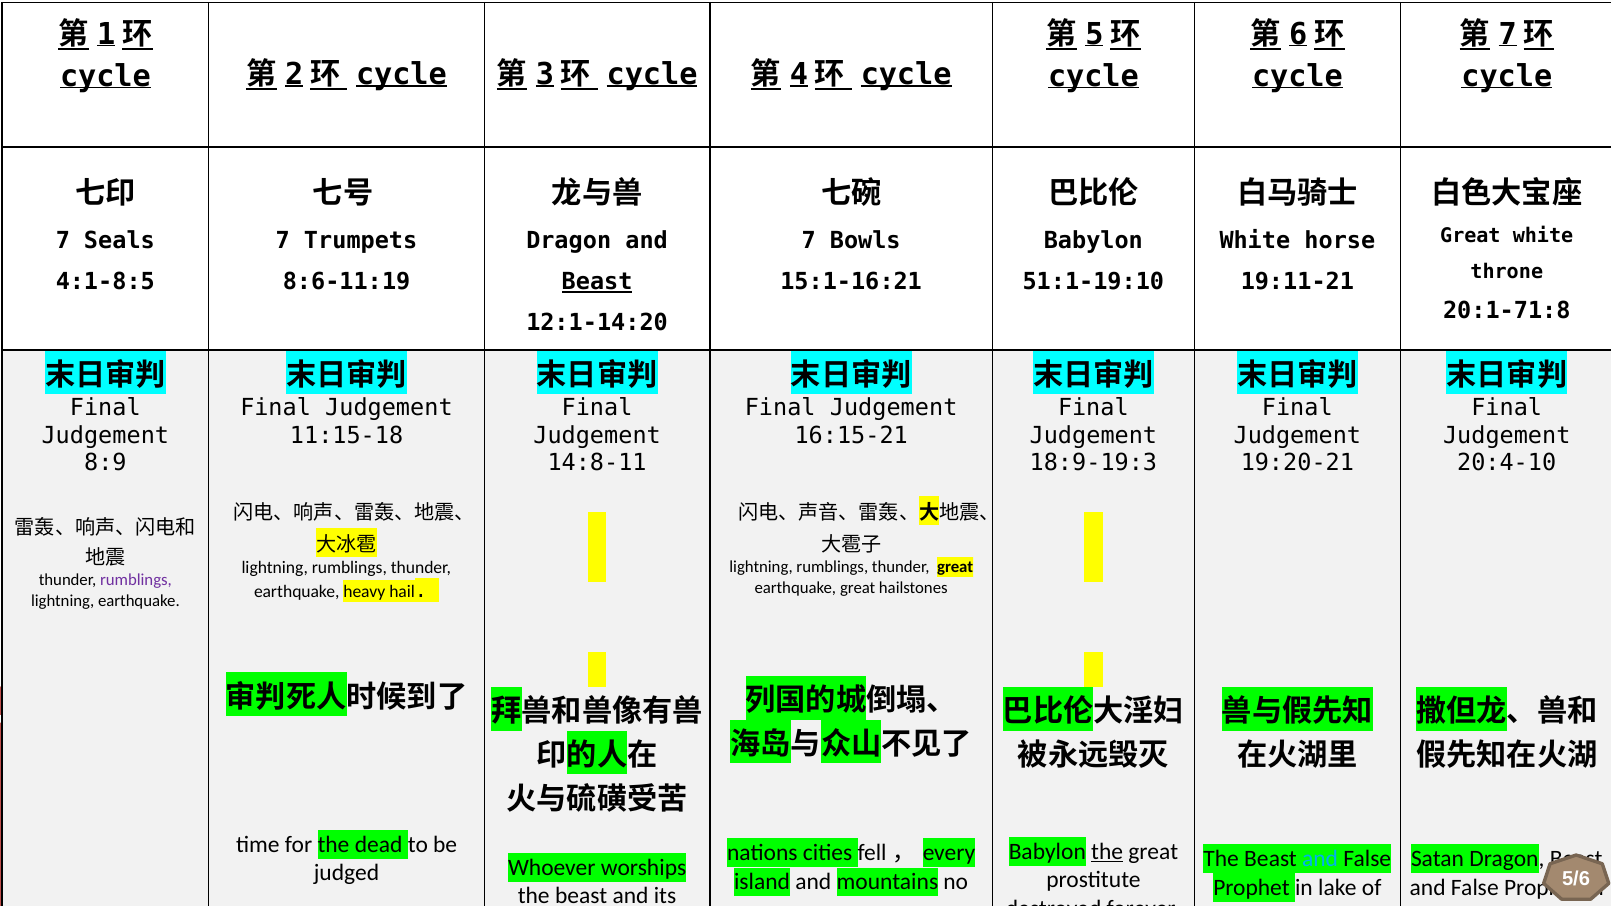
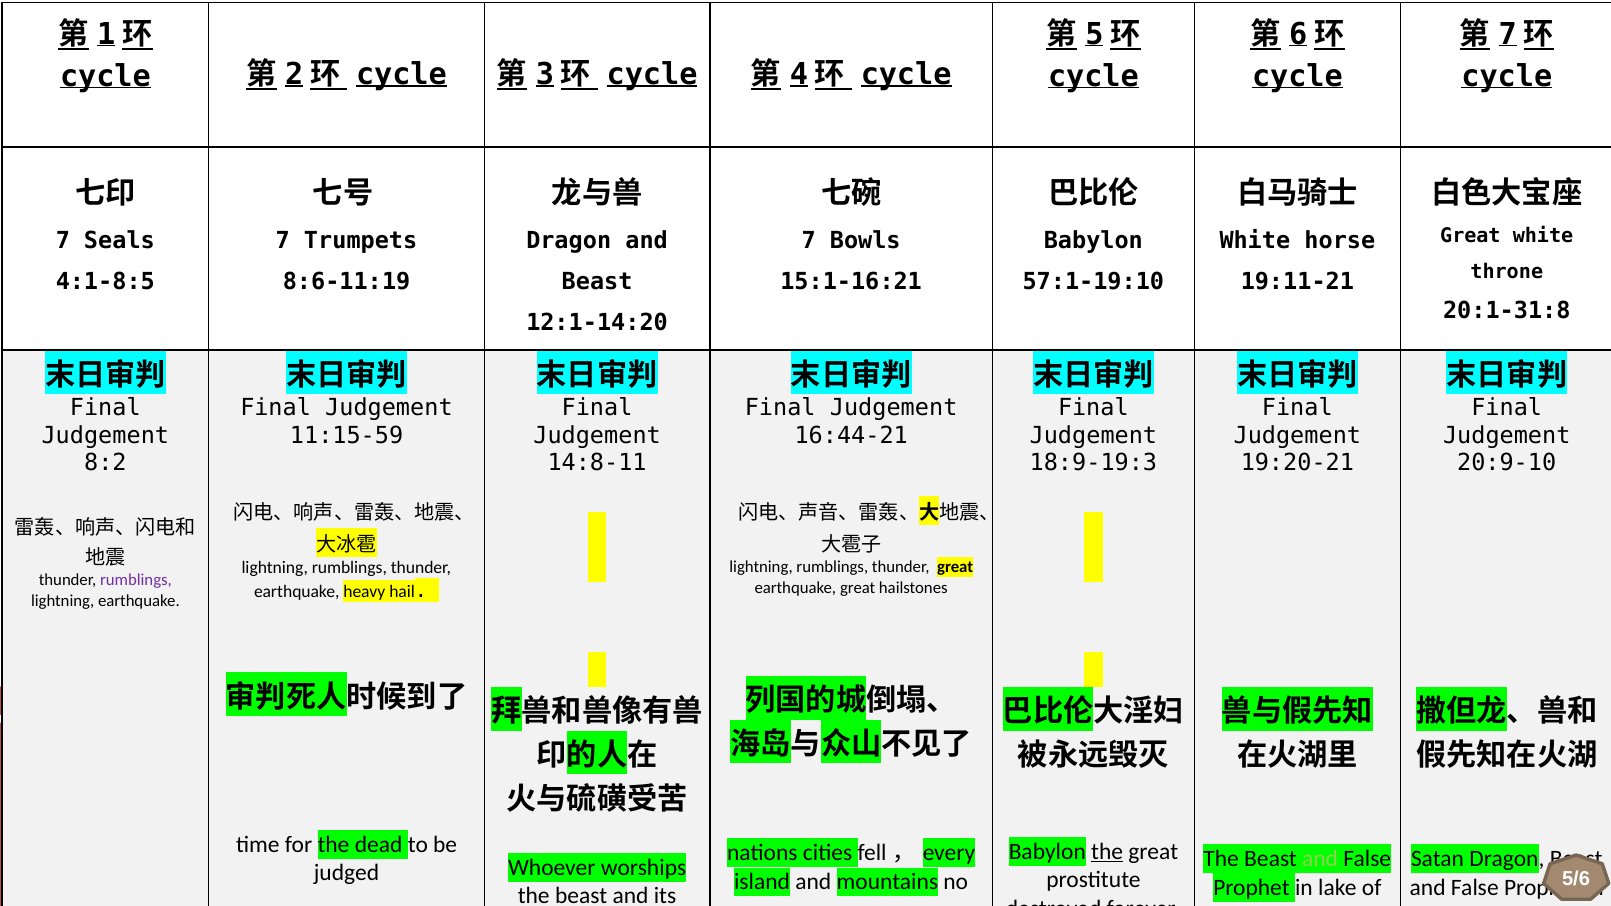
Beast at (597, 282) underline: present -> none
51:1-19:10: 51:1-19:10 -> 57:1-19:10
20:1-71:8: 20:1-71:8 -> 20:1-31:8
11:15-18: 11:15-18 -> 11:15-59
16:15-21: 16:15-21 -> 16:44-21
8:9: 8:9 -> 8:2
20:4-10: 20:4-10 -> 20:9-10
and at (1320, 859) colour: light blue -> light green
